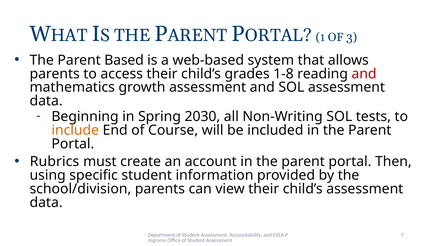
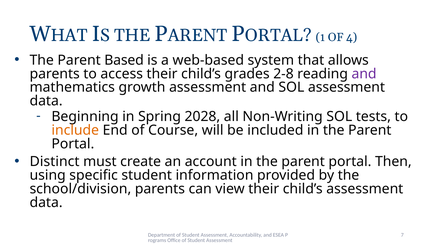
3: 3 -> 4
1-8: 1-8 -> 2-8
and at (364, 74) colour: red -> purple
2030: 2030 -> 2028
Rubrics: Rubrics -> Distinct
